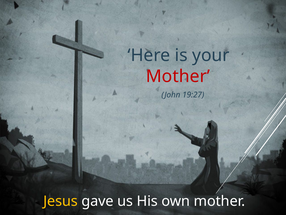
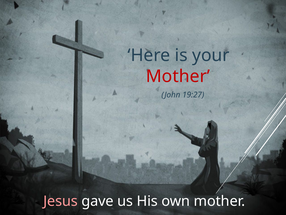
Jesus colour: yellow -> pink
